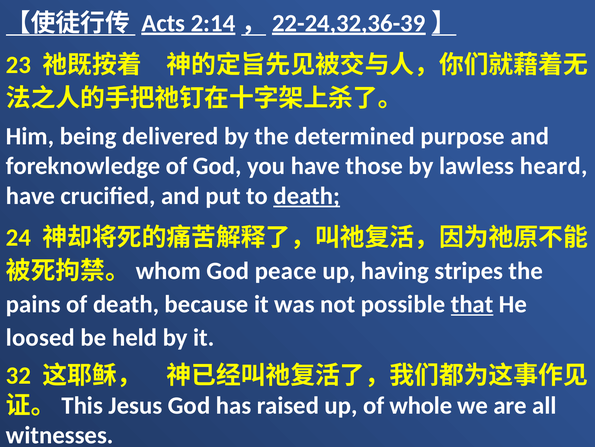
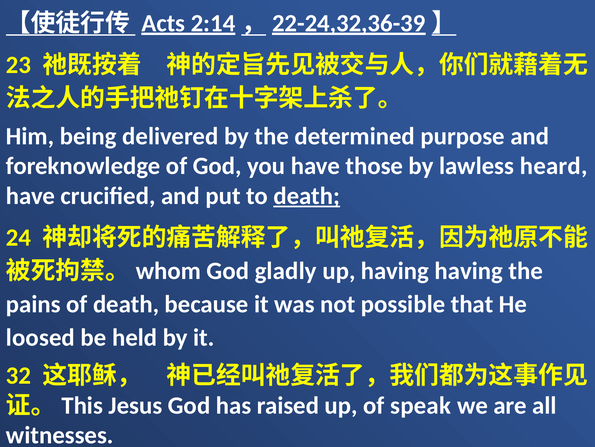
peace: peace -> gladly
having stripes: stripes -> having
that underline: present -> none
whole: whole -> speak
